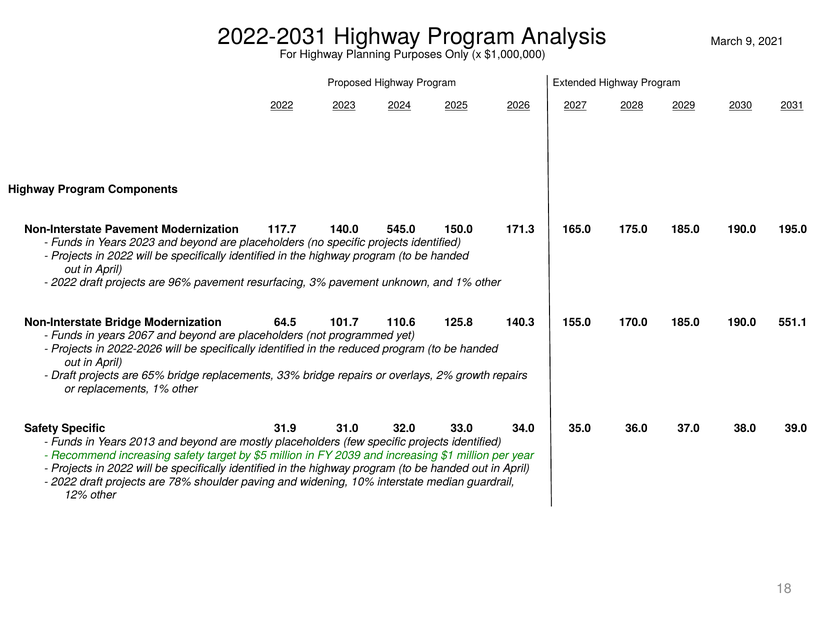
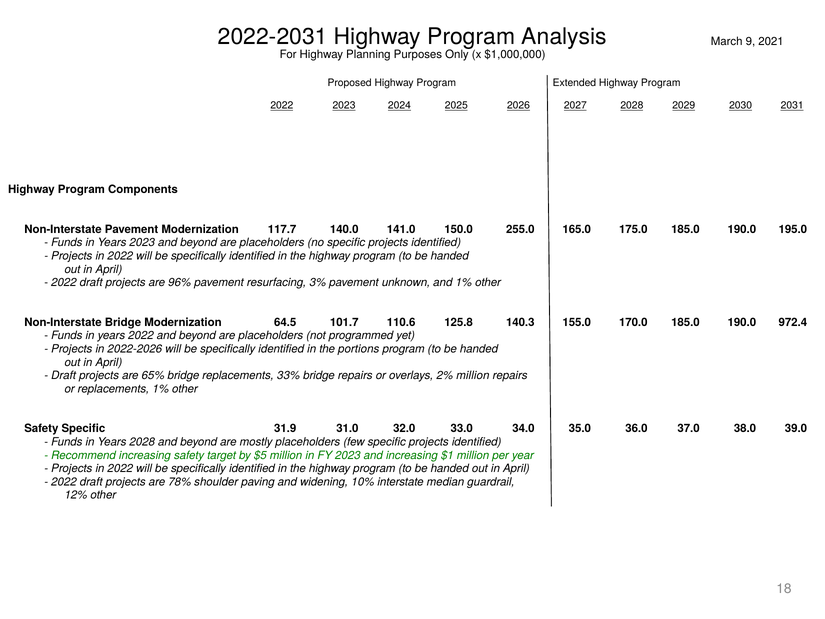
545.0: 545.0 -> 141.0
171.3: 171.3 -> 255.0
551.1: 551.1 -> 972.4
years 2067: 2067 -> 2022
reduced: reduced -> portions
2% growth: growth -> million
Years 2013: 2013 -> 2028
FY 2039: 2039 -> 2023
